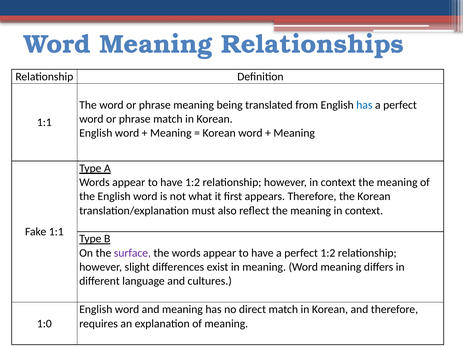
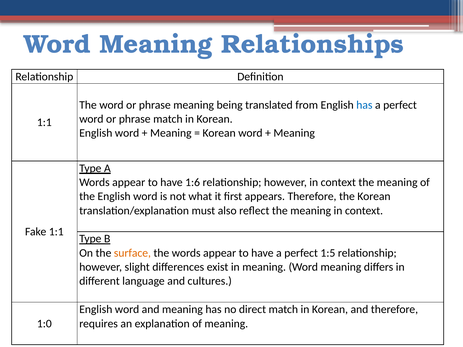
have 1:2: 1:2 -> 1:6
surface colour: purple -> orange
perfect 1:2: 1:2 -> 1:5
